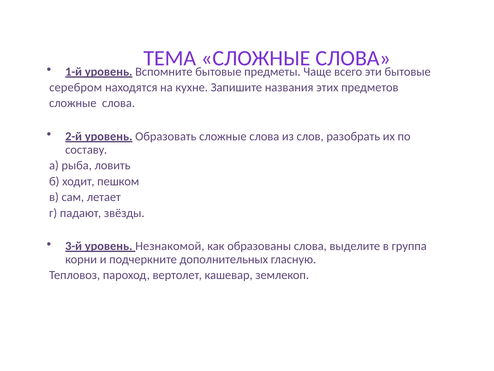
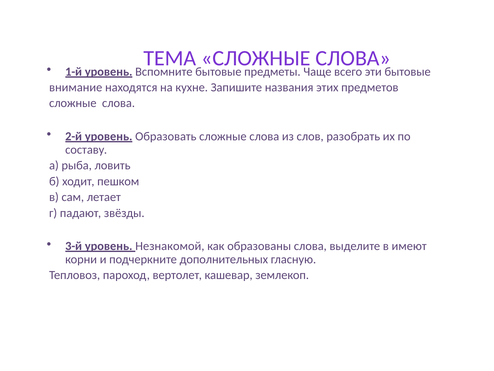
серебром: серебром -> внимание
группа: группа -> имеют
